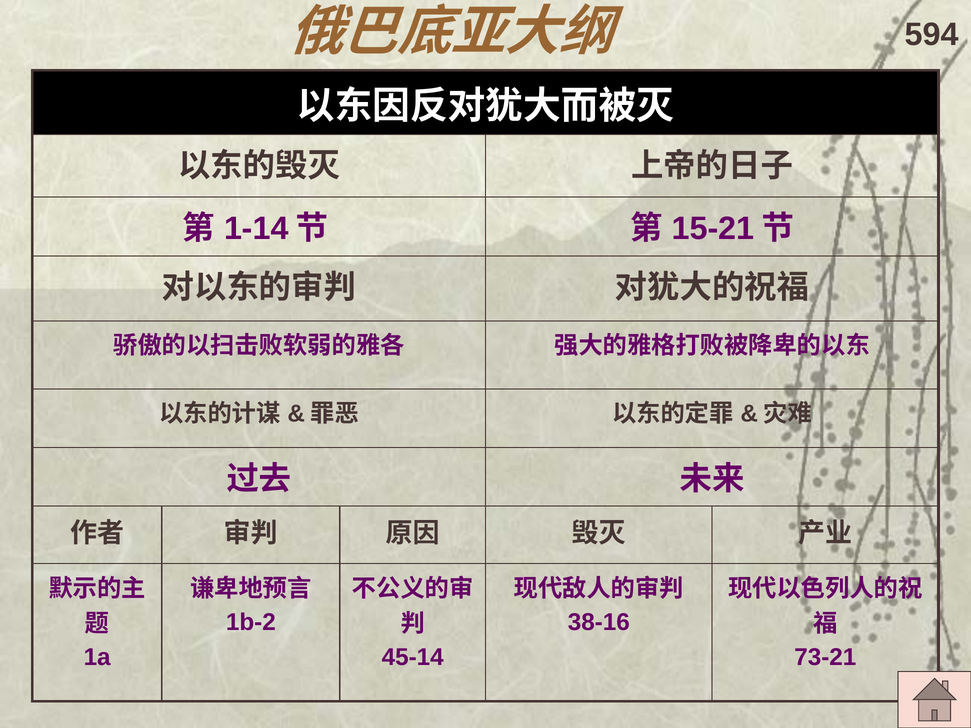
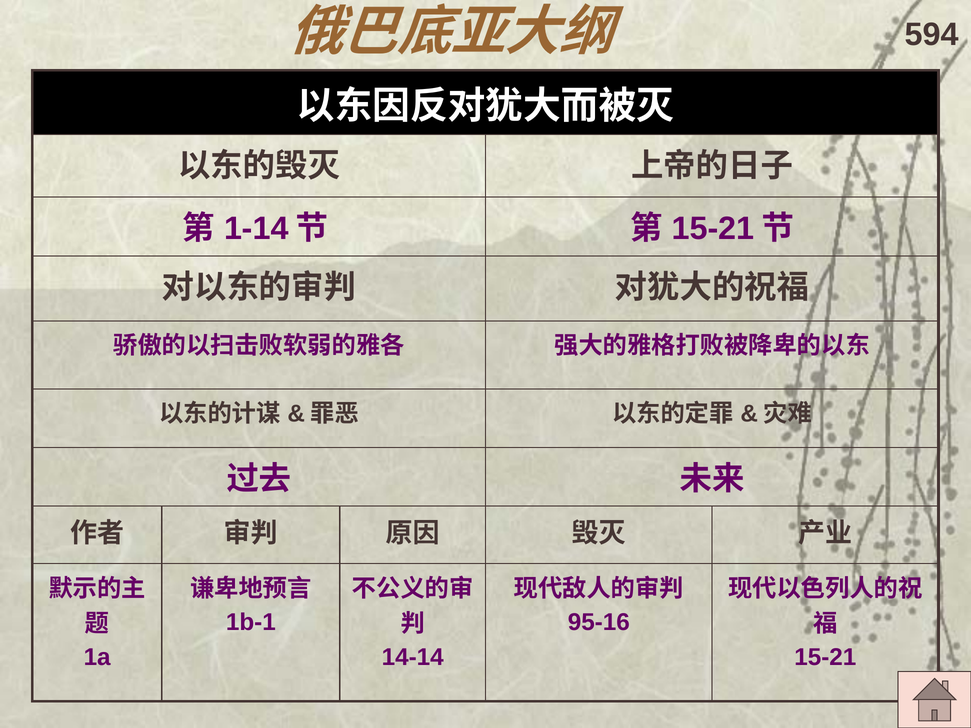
1b-2: 1b-2 -> 1b-1
38-16: 38-16 -> 95-16
45-14: 45-14 -> 14-14
73-21: 73-21 -> 15-21
